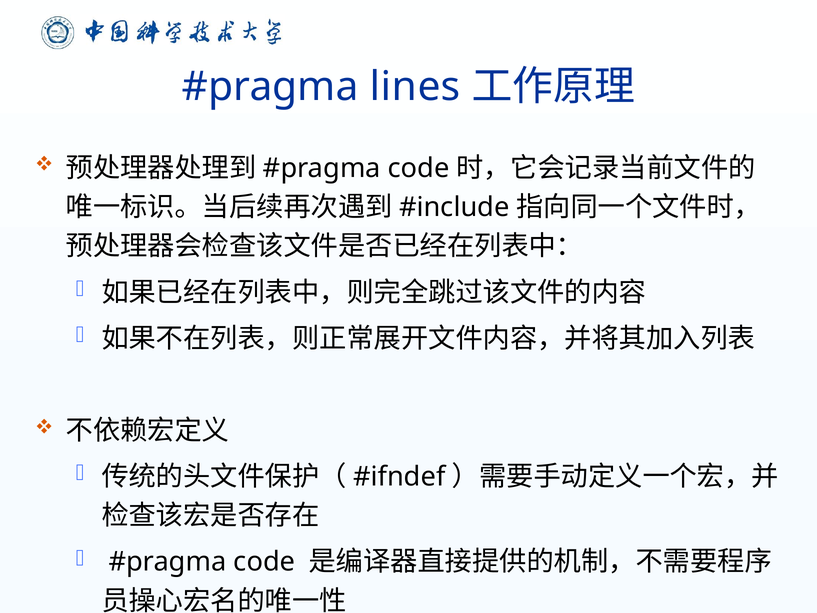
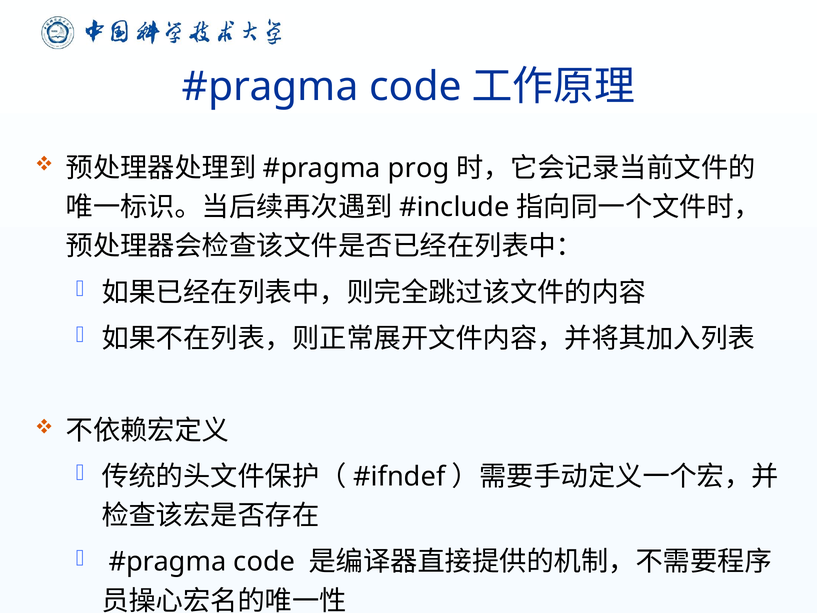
lines at (415, 87): lines -> code
code at (419, 168): code -> prog
